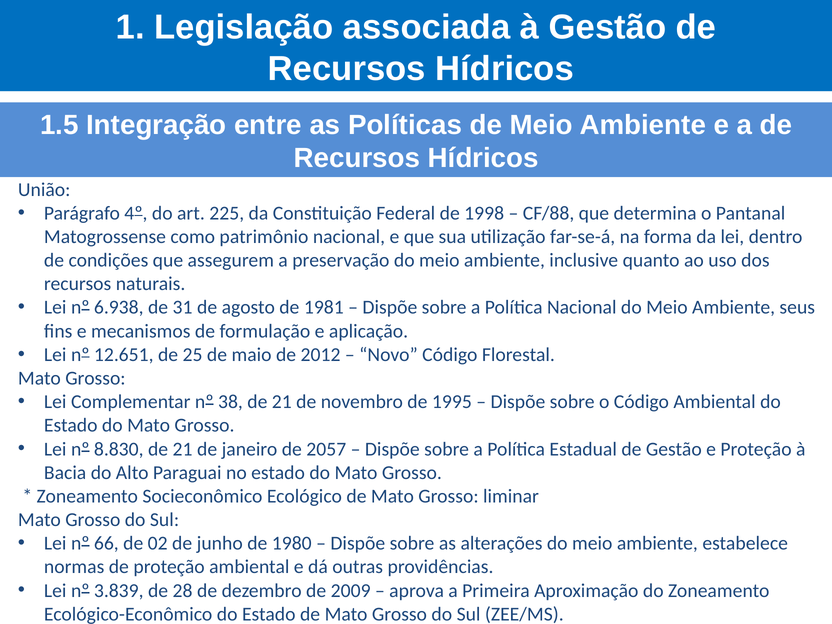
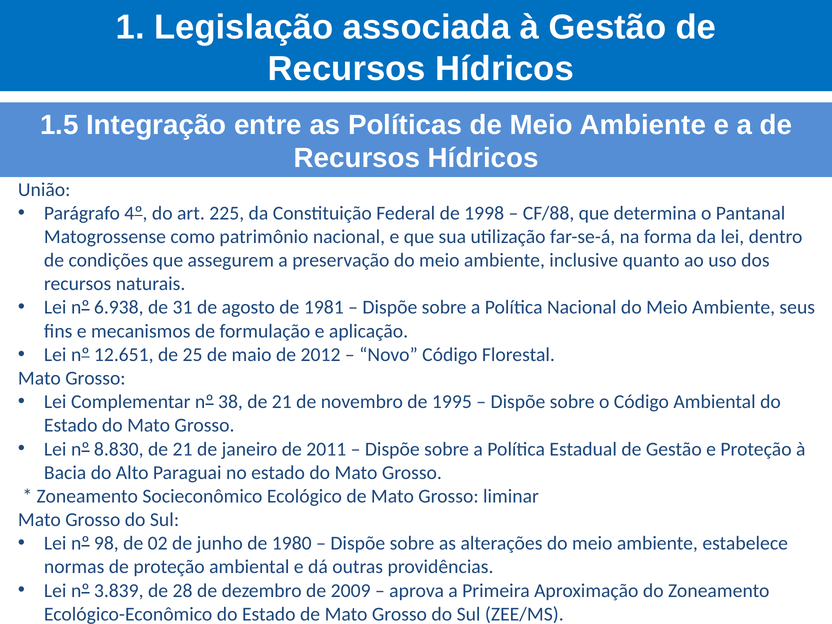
2057: 2057 -> 2011
66: 66 -> 98
